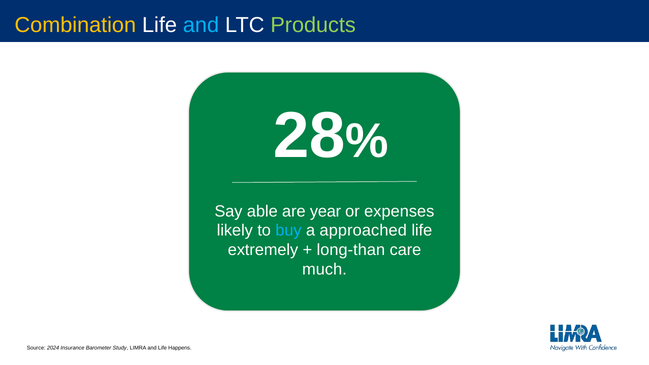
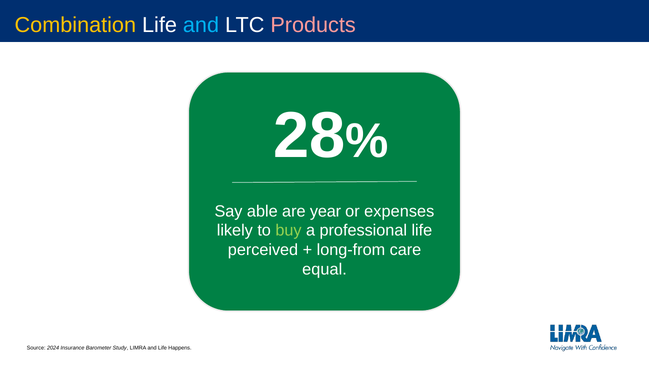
Products colour: light green -> pink
buy colour: light blue -> light green
approached: approached -> professional
extremely: extremely -> perceived
long-than: long-than -> long-from
much: much -> equal
